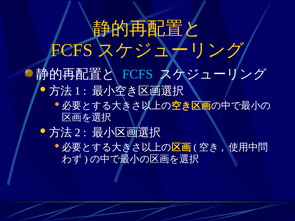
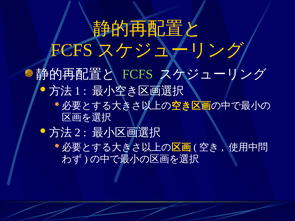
FCFS at (138, 74) colour: light blue -> light green
